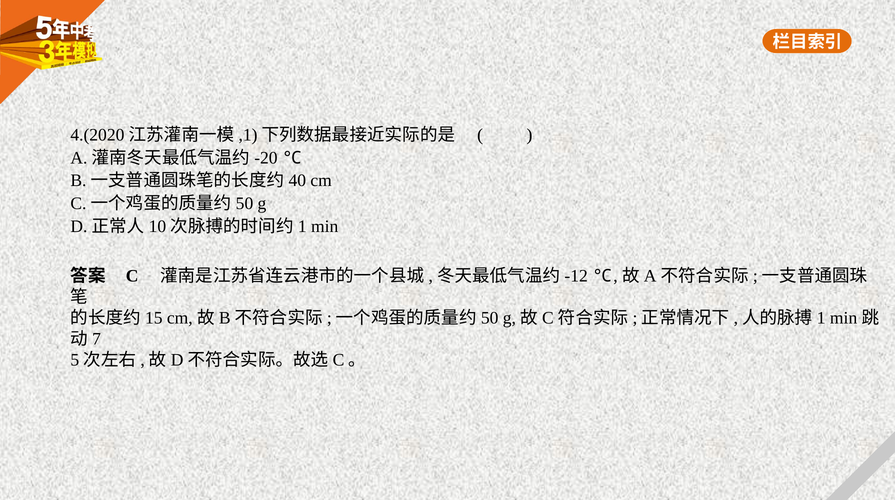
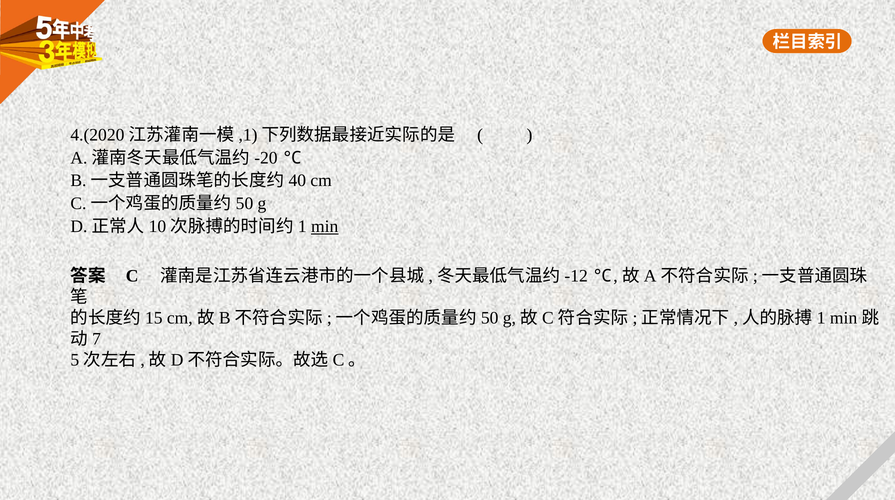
min underline: none -> present
